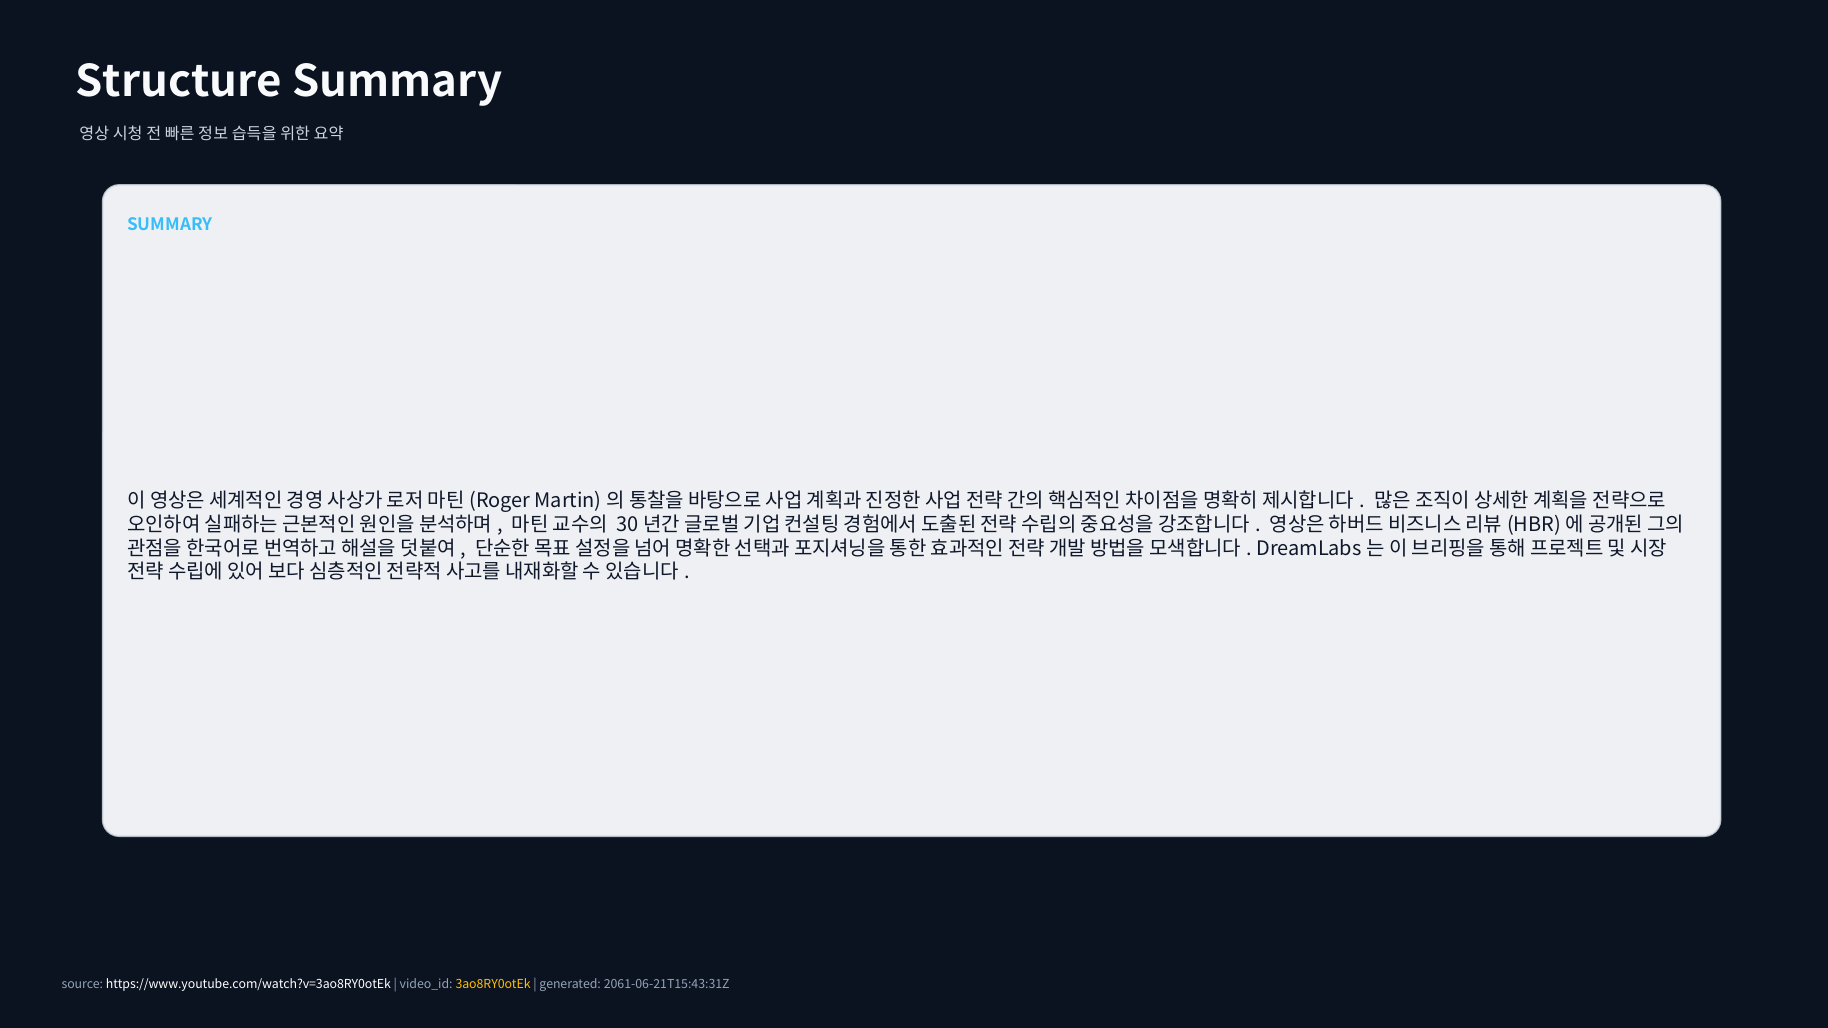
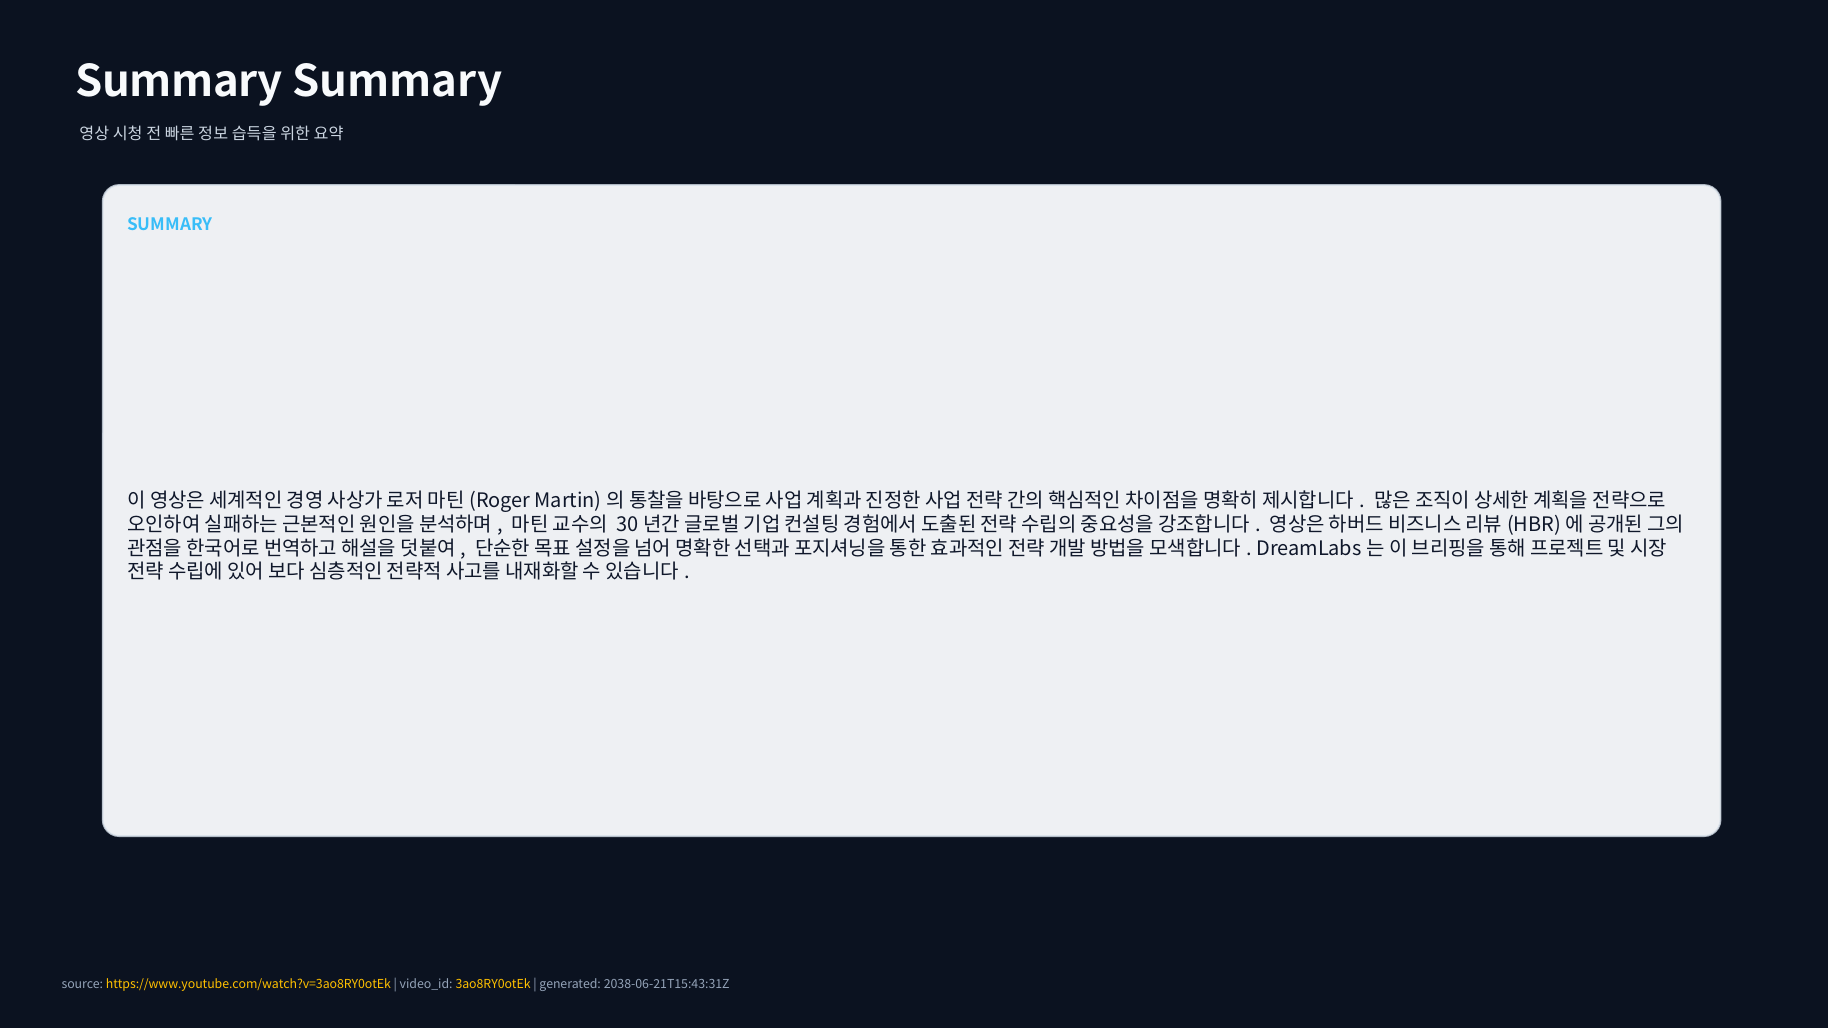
Structure at (179, 82): Structure -> Summary
https://www.youtube.com/watch?v=3ao8RY0otEk colour: white -> yellow
2061-06-21T15:43:31Z: 2061-06-21T15:43:31Z -> 2038-06-21T15:43:31Z
